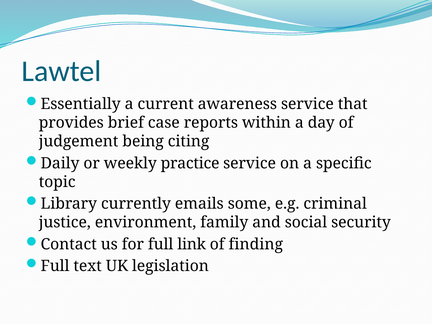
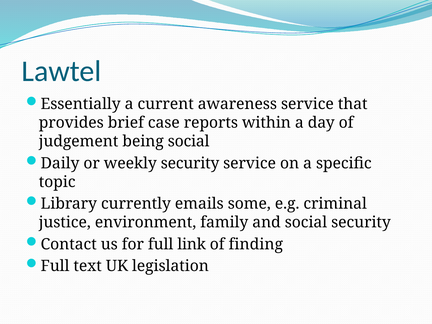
being citing: citing -> social
weekly practice: practice -> security
